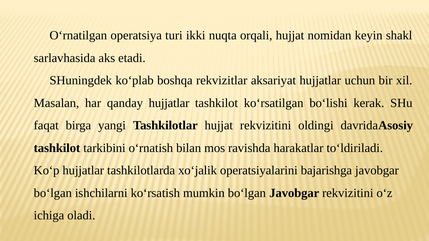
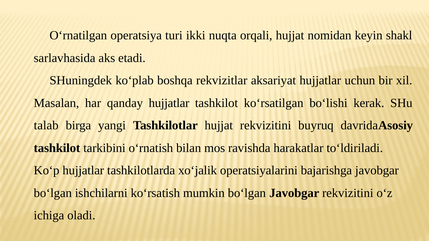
faqat: faqat -> talab
oldingi: oldingi -> buyruq
